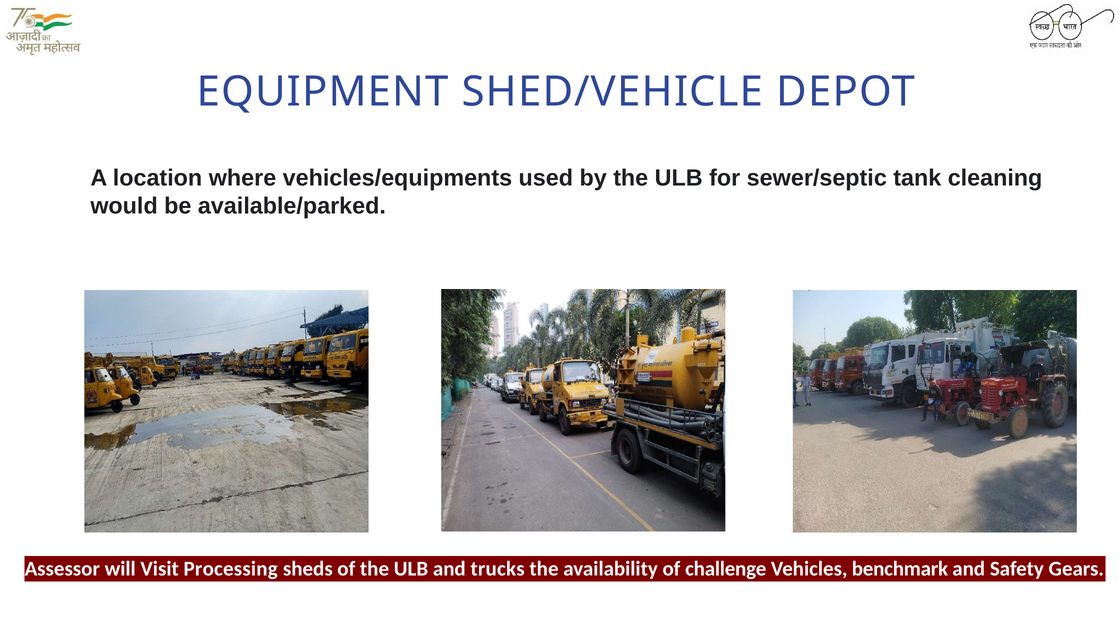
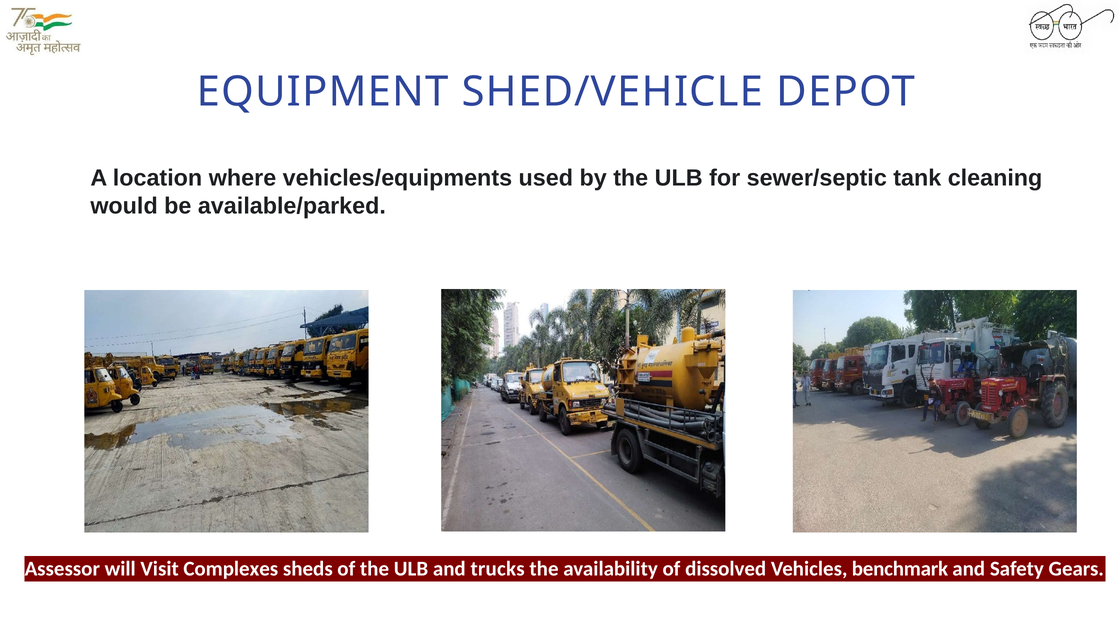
Processing: Processing -> Complexes
challenge: challenge -> dissolved
